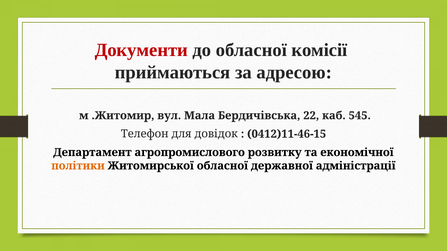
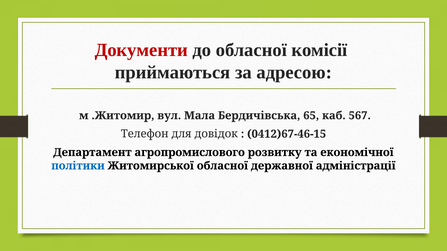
22: 22 -> 65
545: 545 -> 567
0412)11-46-15: 0412)11-46-15 -> 0412)67-46-15
політики colour: orange -> blue
